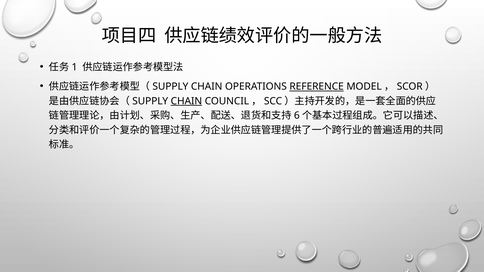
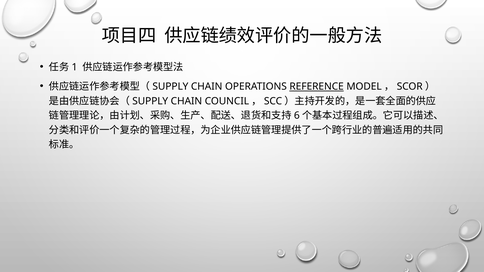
CHAIN at (186, 101) underline: present -> none
